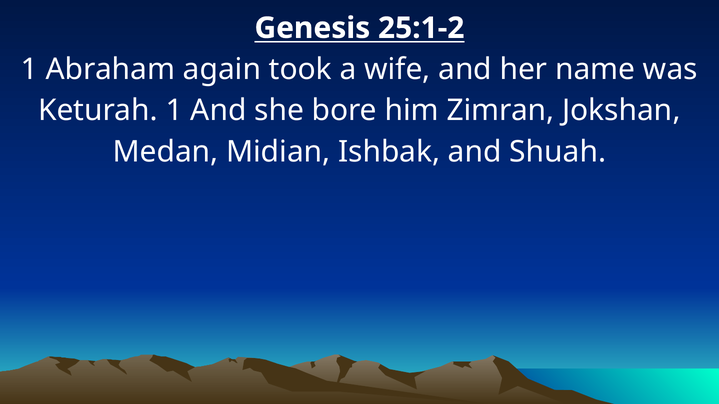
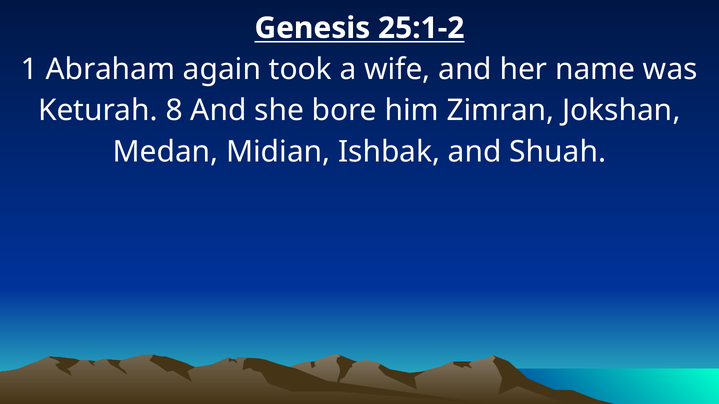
Keturah 1: 1 -> 8
